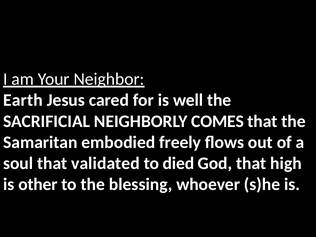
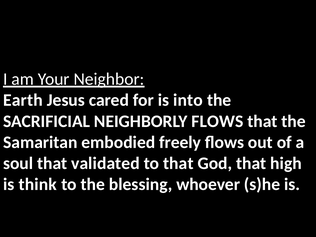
well: well -> into
NEIGHBORLY COMES: COMES -> FLOWS
to died: died -> that
other: other -> think
